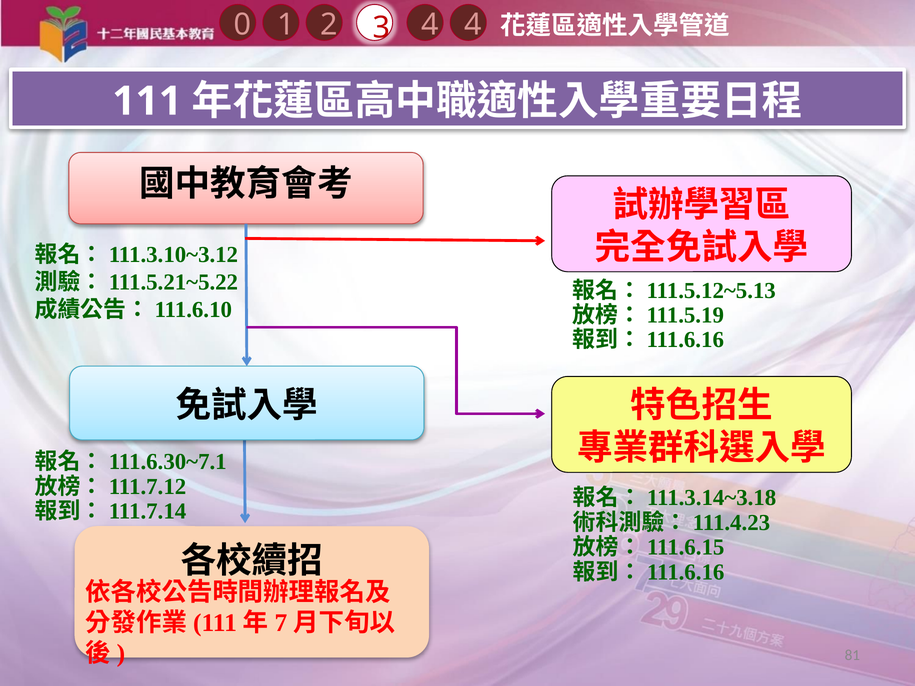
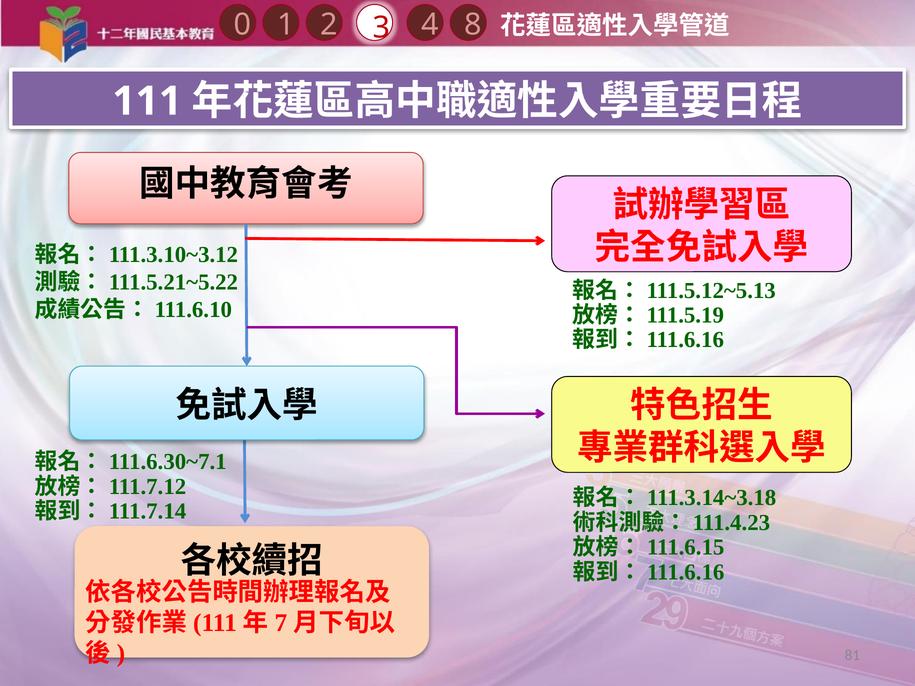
4 4: 4 -> 8
